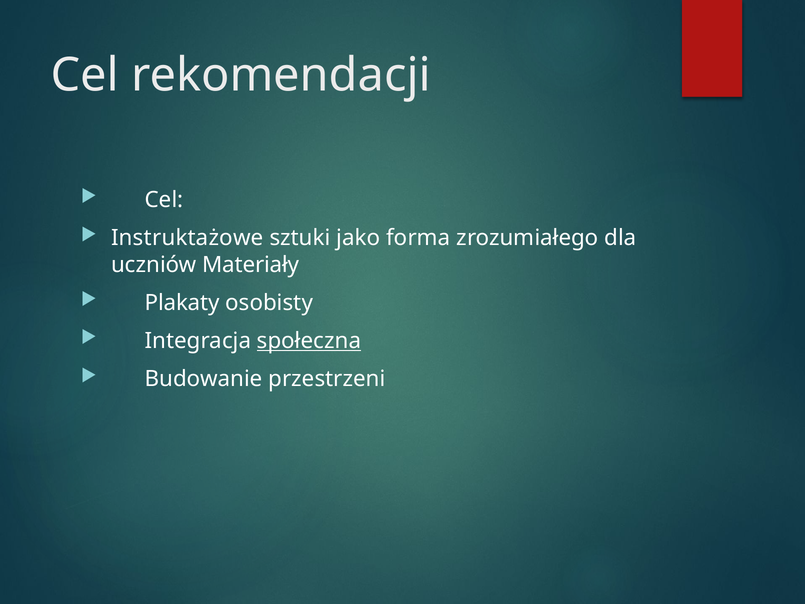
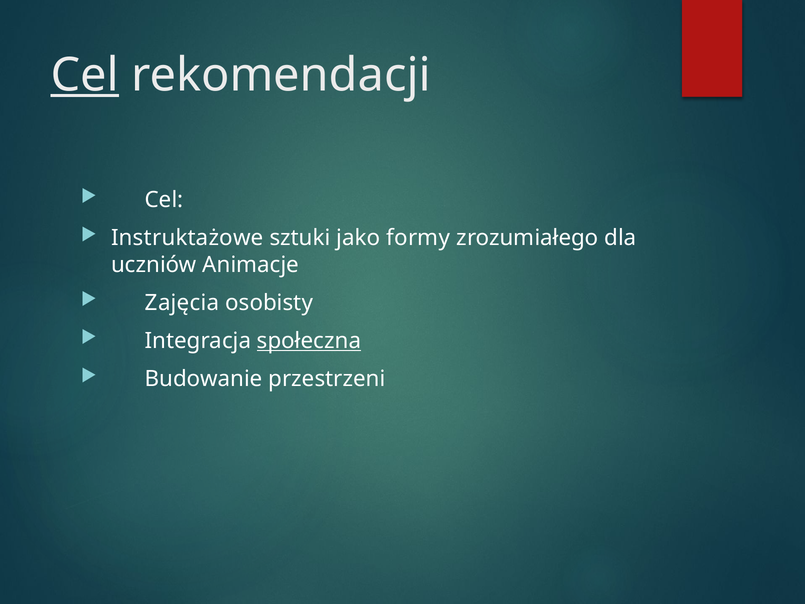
Cel at (85, 75) underline: none -> present
forma: forma -> formy
Materiały: Materiały -> Animacje
Plakaty: Plakaty -> Zajęcia
